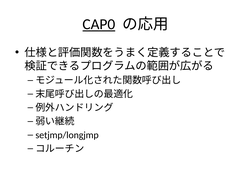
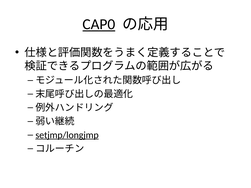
setjmp/longjmp underline: none -> present
